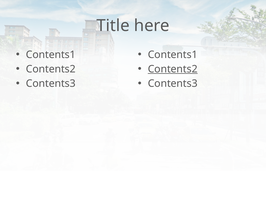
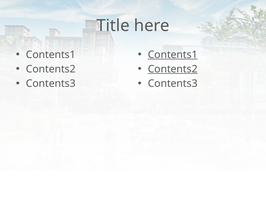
Contents1 at (173, 55) underline: none -> present
